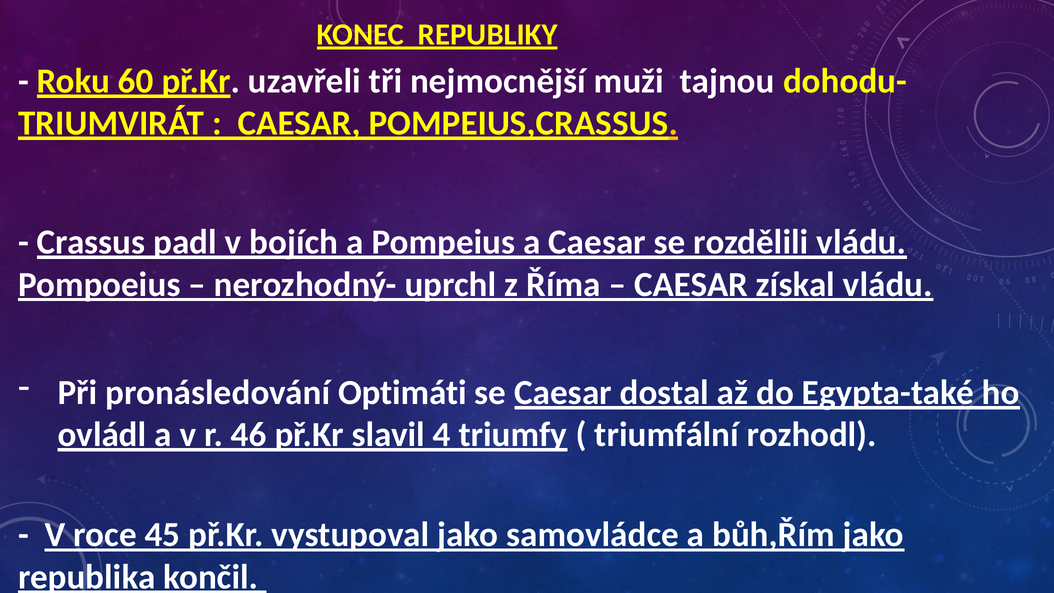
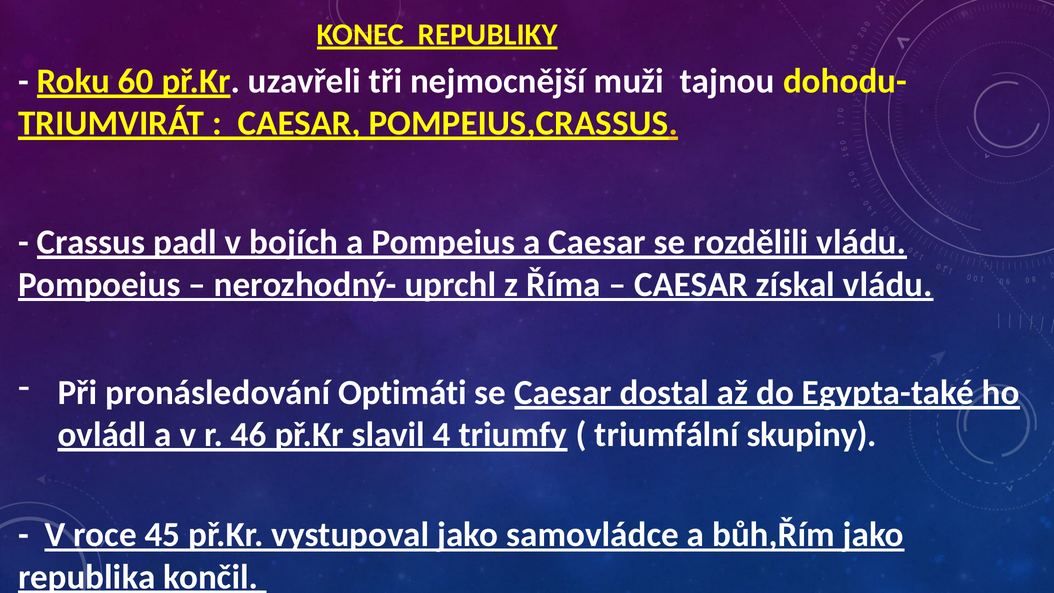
rozhodl: rozhodl -> skupiny
